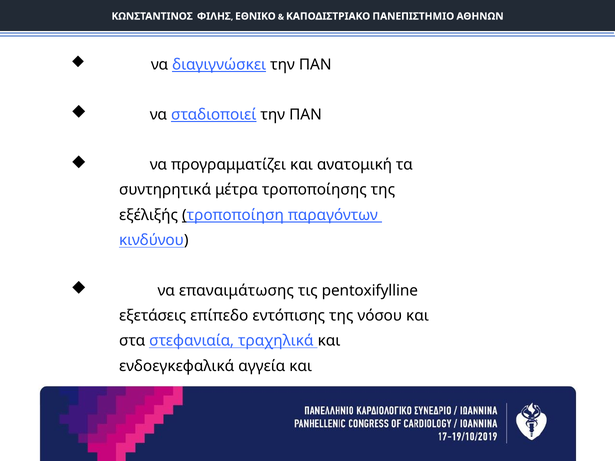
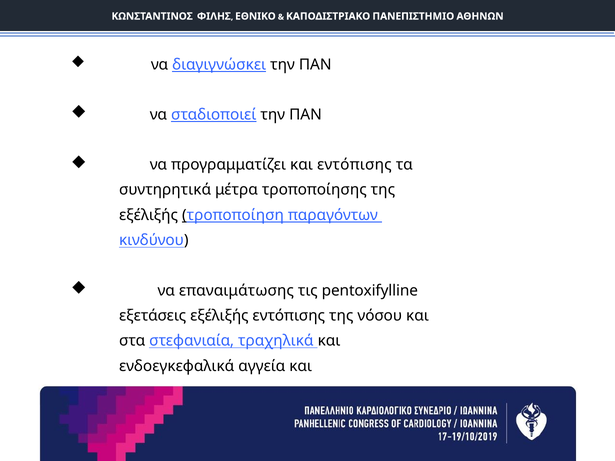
και ανατομική: ανατομική -> εντόπισης
εξετάσεις επίπεδο: επίπεδο -> εξέλιξής
